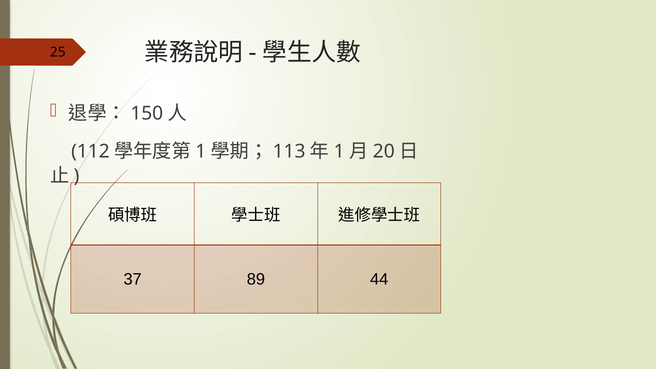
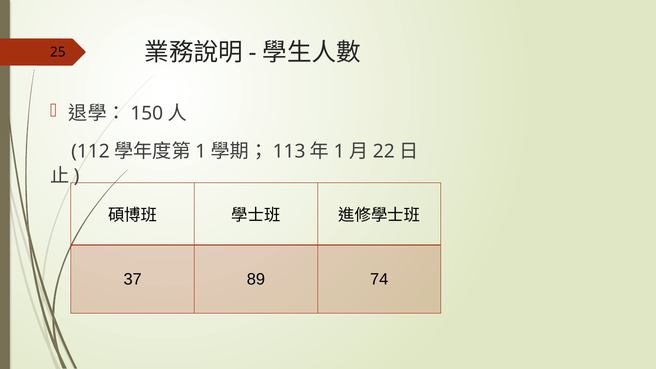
20: 20 -> 22
44: 44 -> 74
